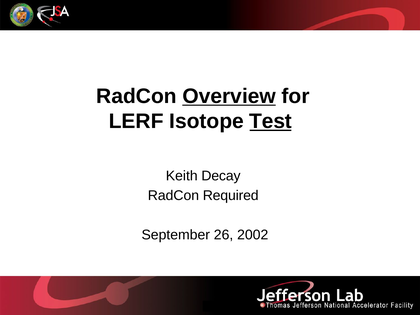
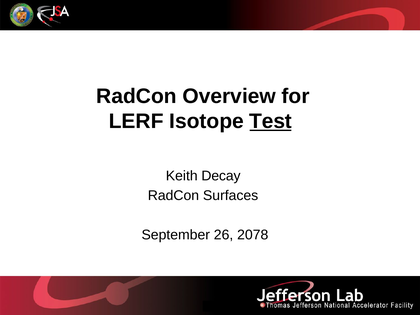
Overview underline: present -> none
Required: Required -> Surfaces
2002: 2002 -> 2078
